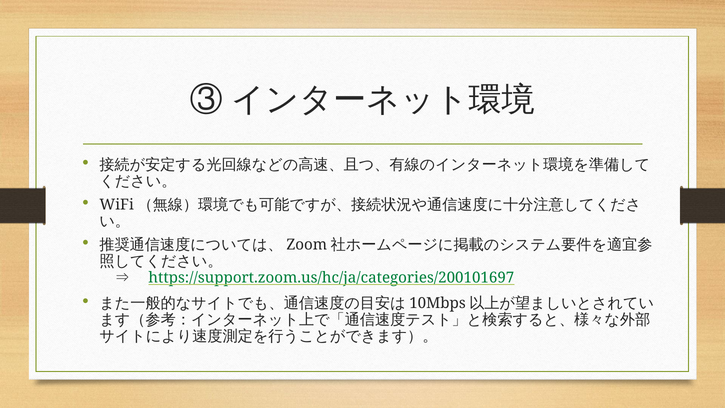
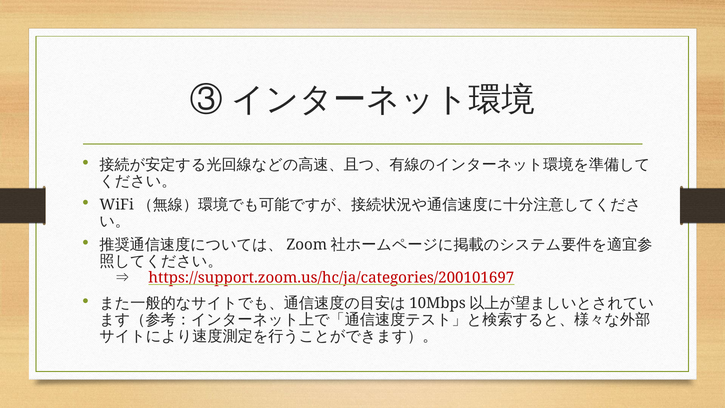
https://support.zoom.us/hc/ja/categories/200101697 colour: green -> red
